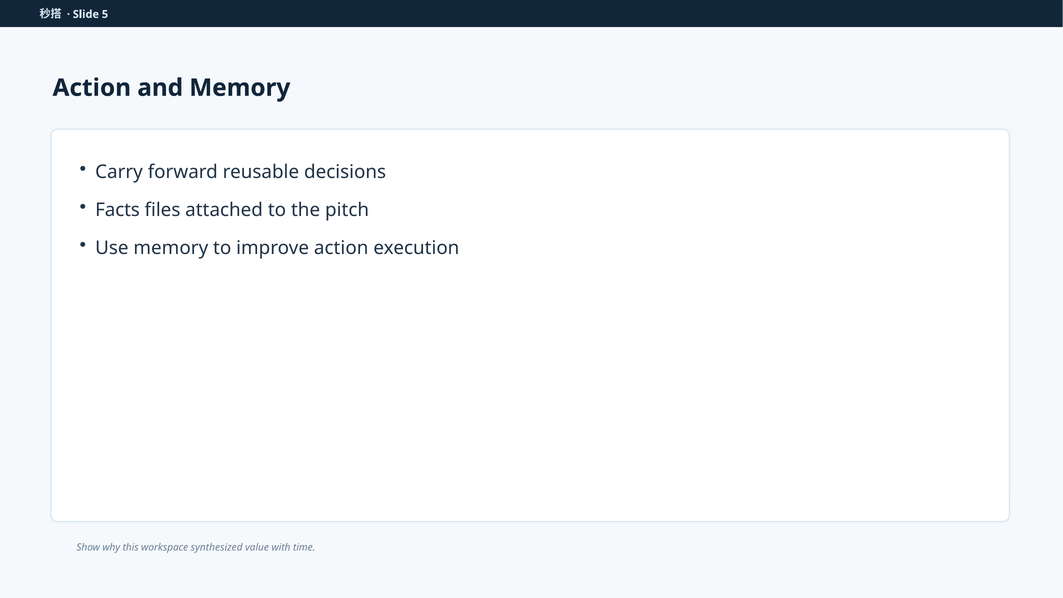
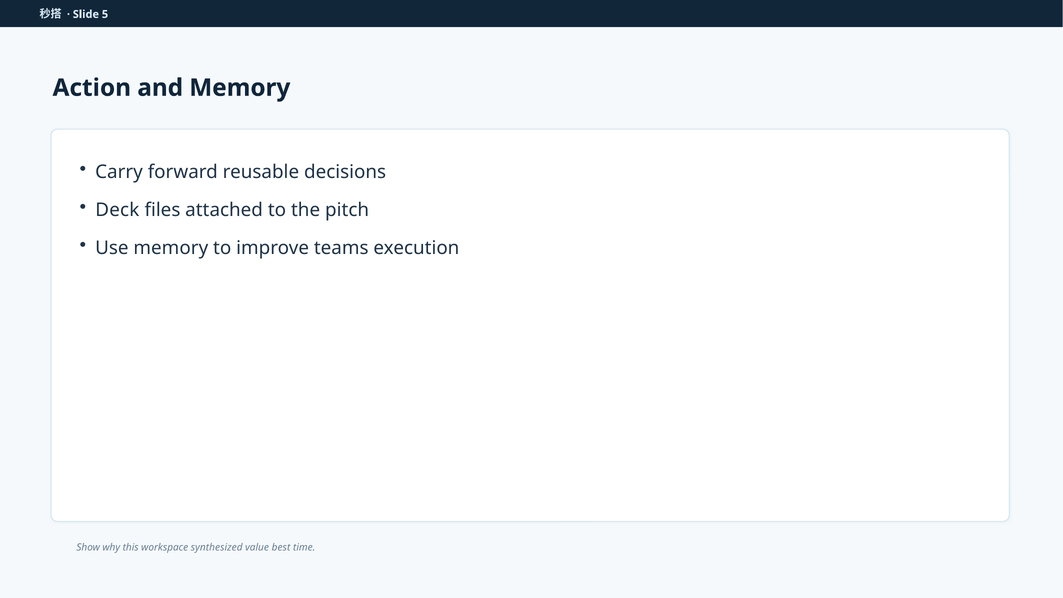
Facts: Facts -> Deck
improve action: action -> teams
with: with -> best
